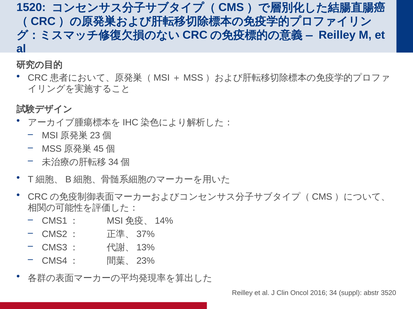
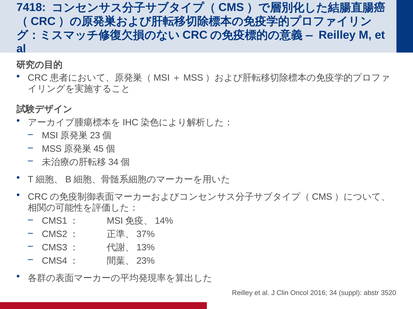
1520: 1520 -> 7418
